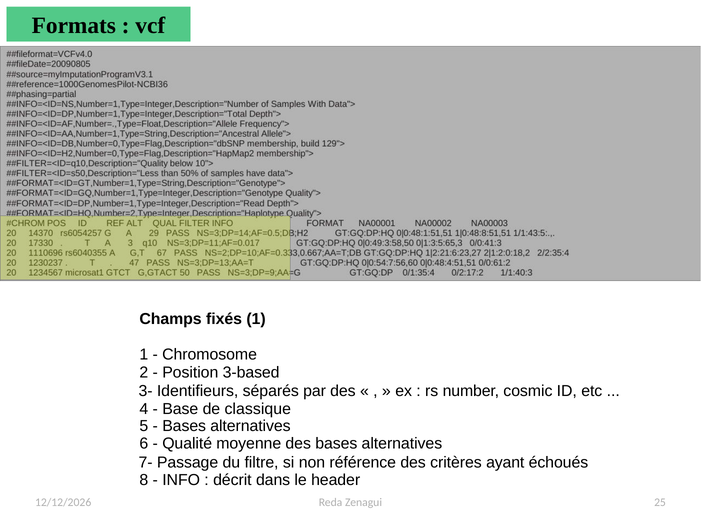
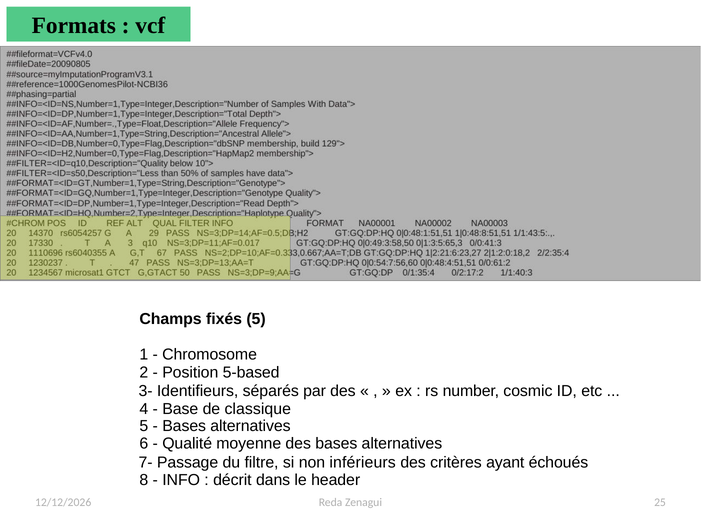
fixés 1: 1 -> 5
3-based: 3-based -> 5-based
référence: référence -> inférieurs
